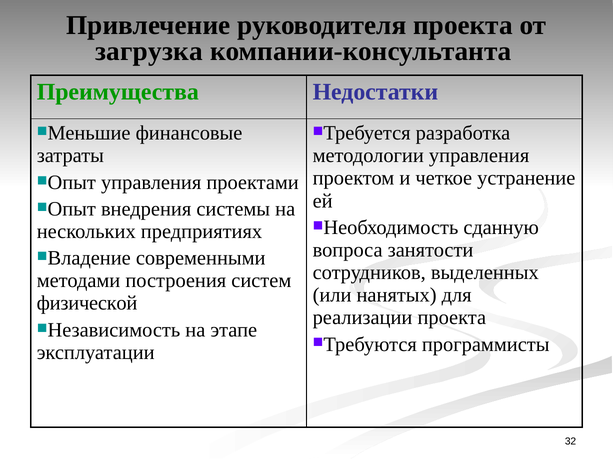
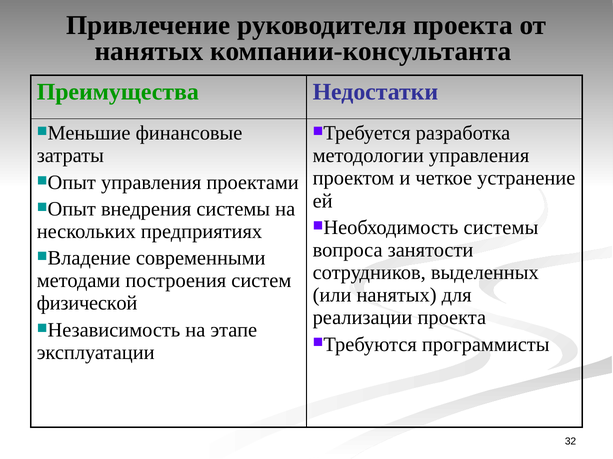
загрузка at (149, 52): загрузка -> нанятых
Необходимость сданную: сданную -> системы
